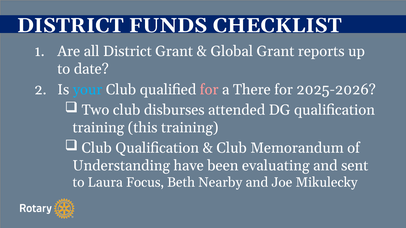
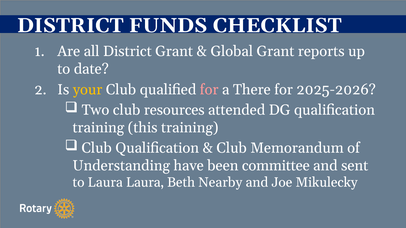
your colour: light blue -> yellow
disburses: disburses -> resources
evaluating: evaluating -> committee
Laura Focus: Focus -> Laura
